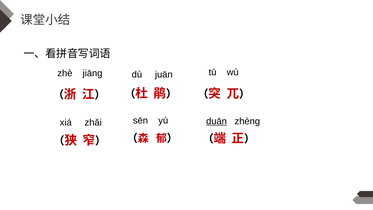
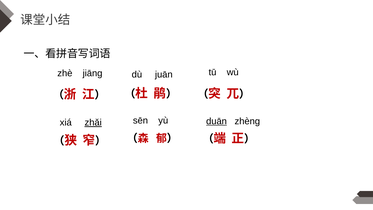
zhǎi underline: none -> present
